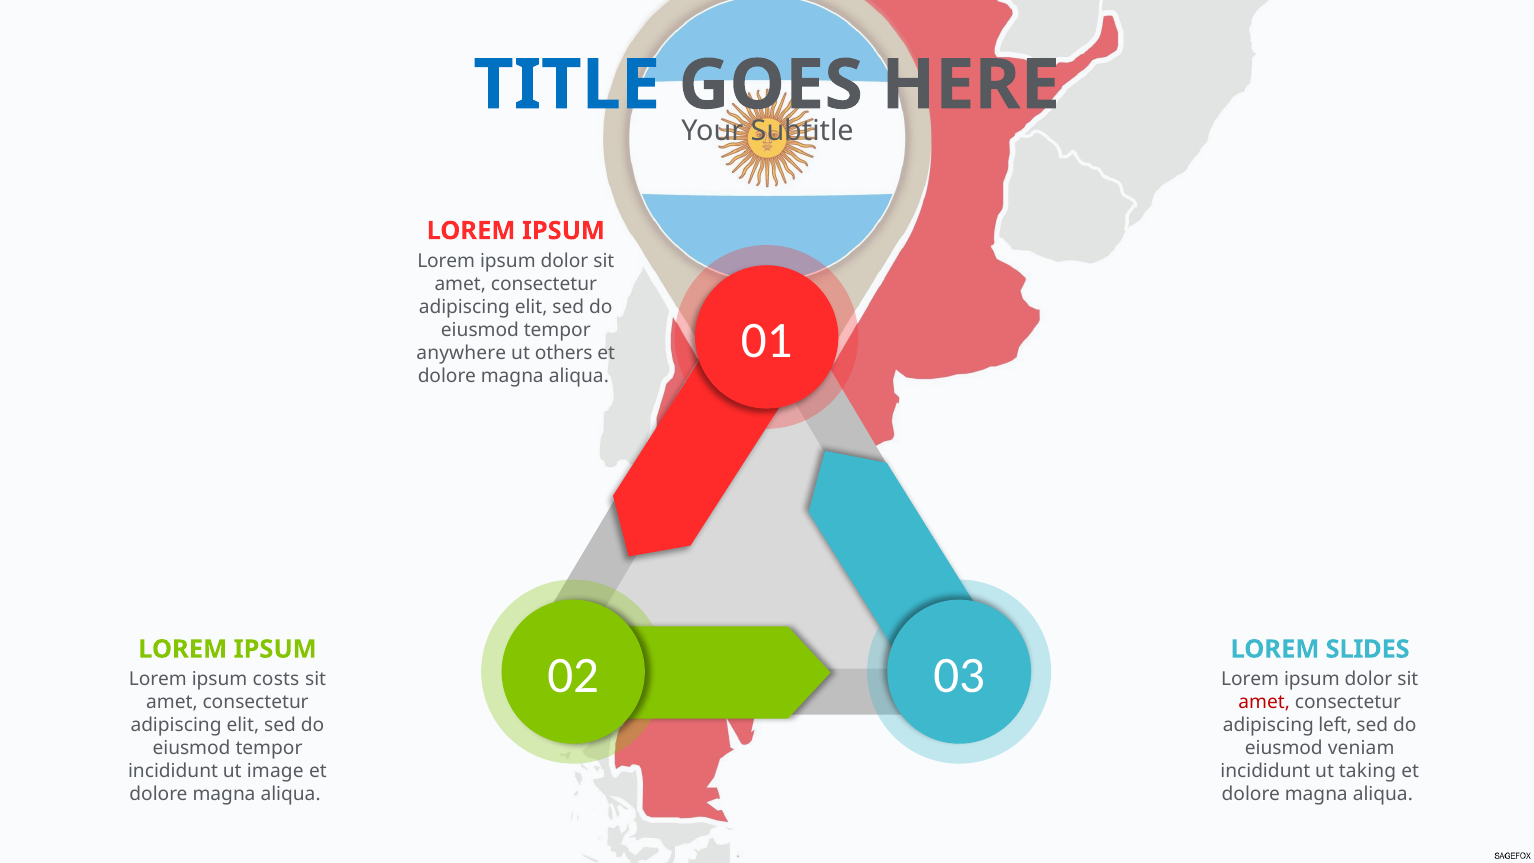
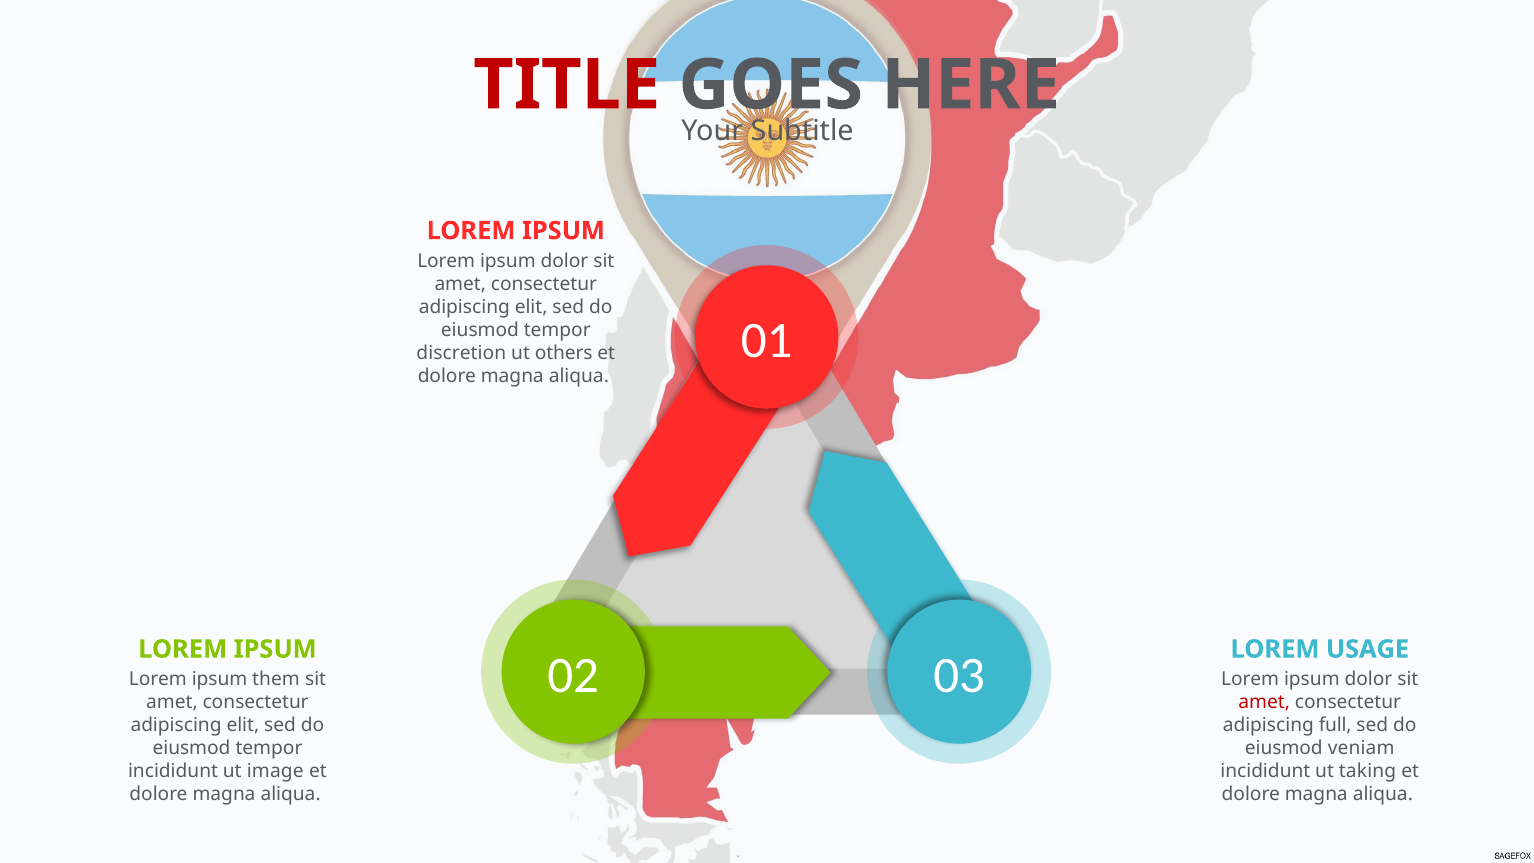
TITLE colour: blue -> red
anywhere: anywhere -> discretion
SLIDES: SLIDES -> USAGE
costs: costs -> them
left: left -> full
